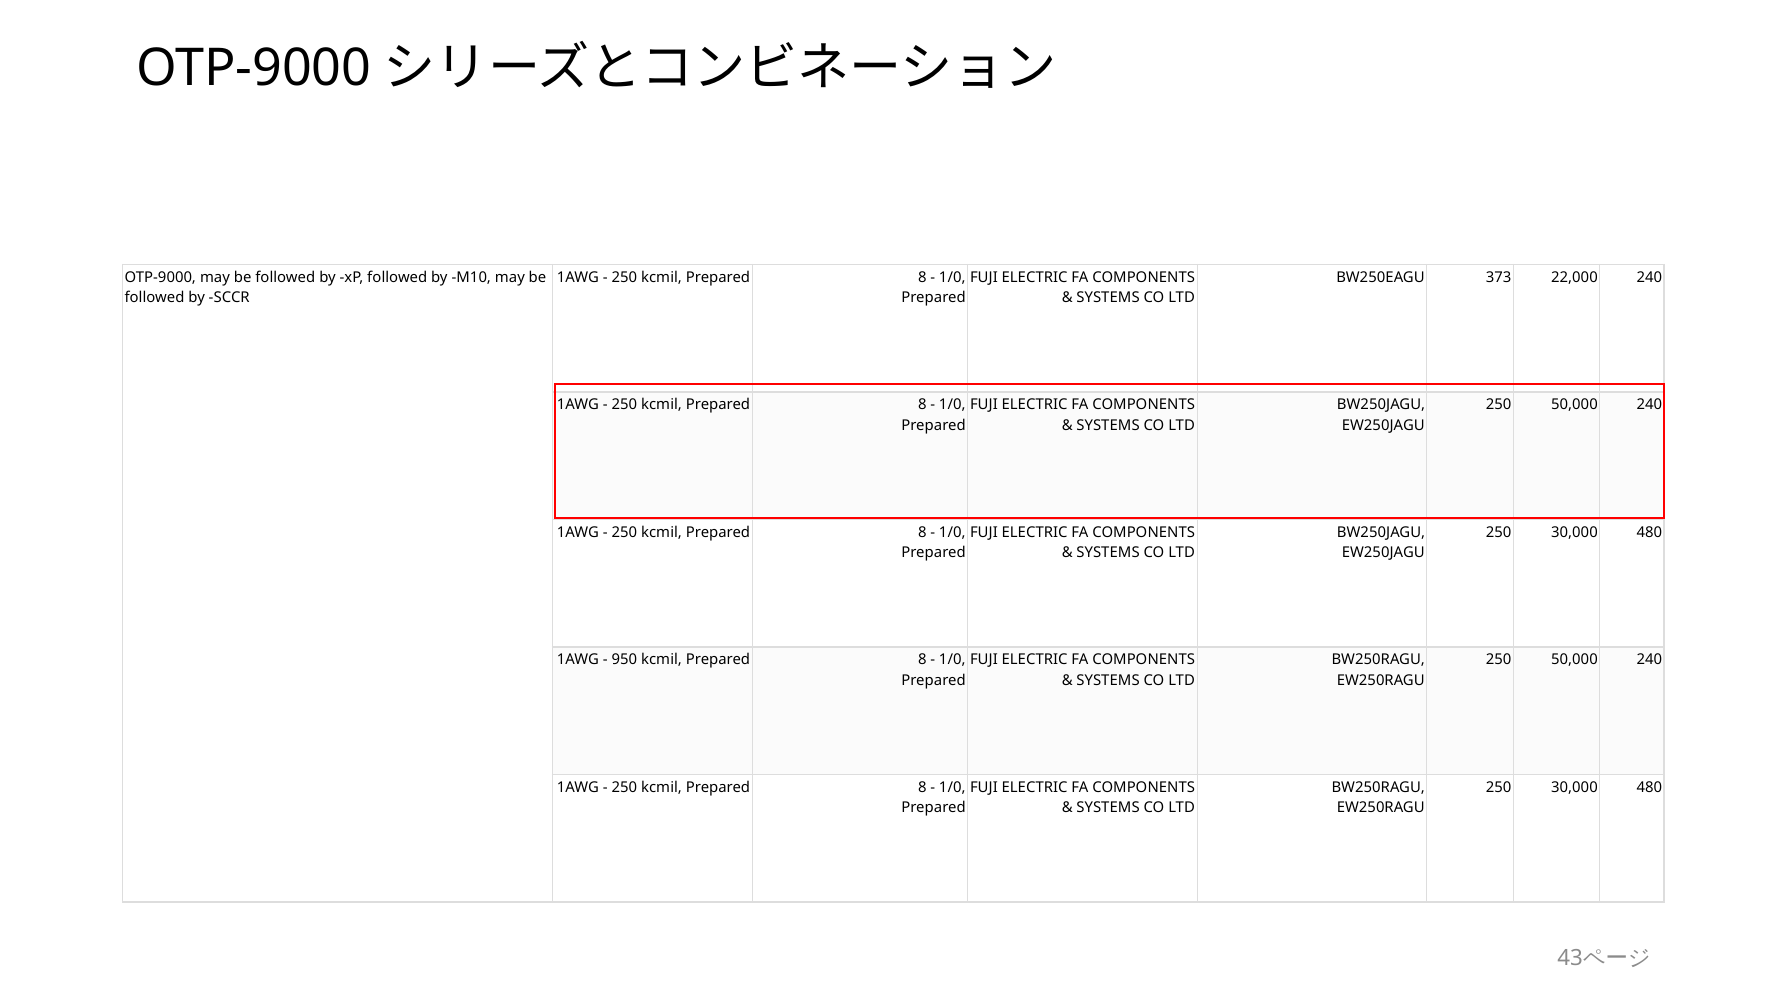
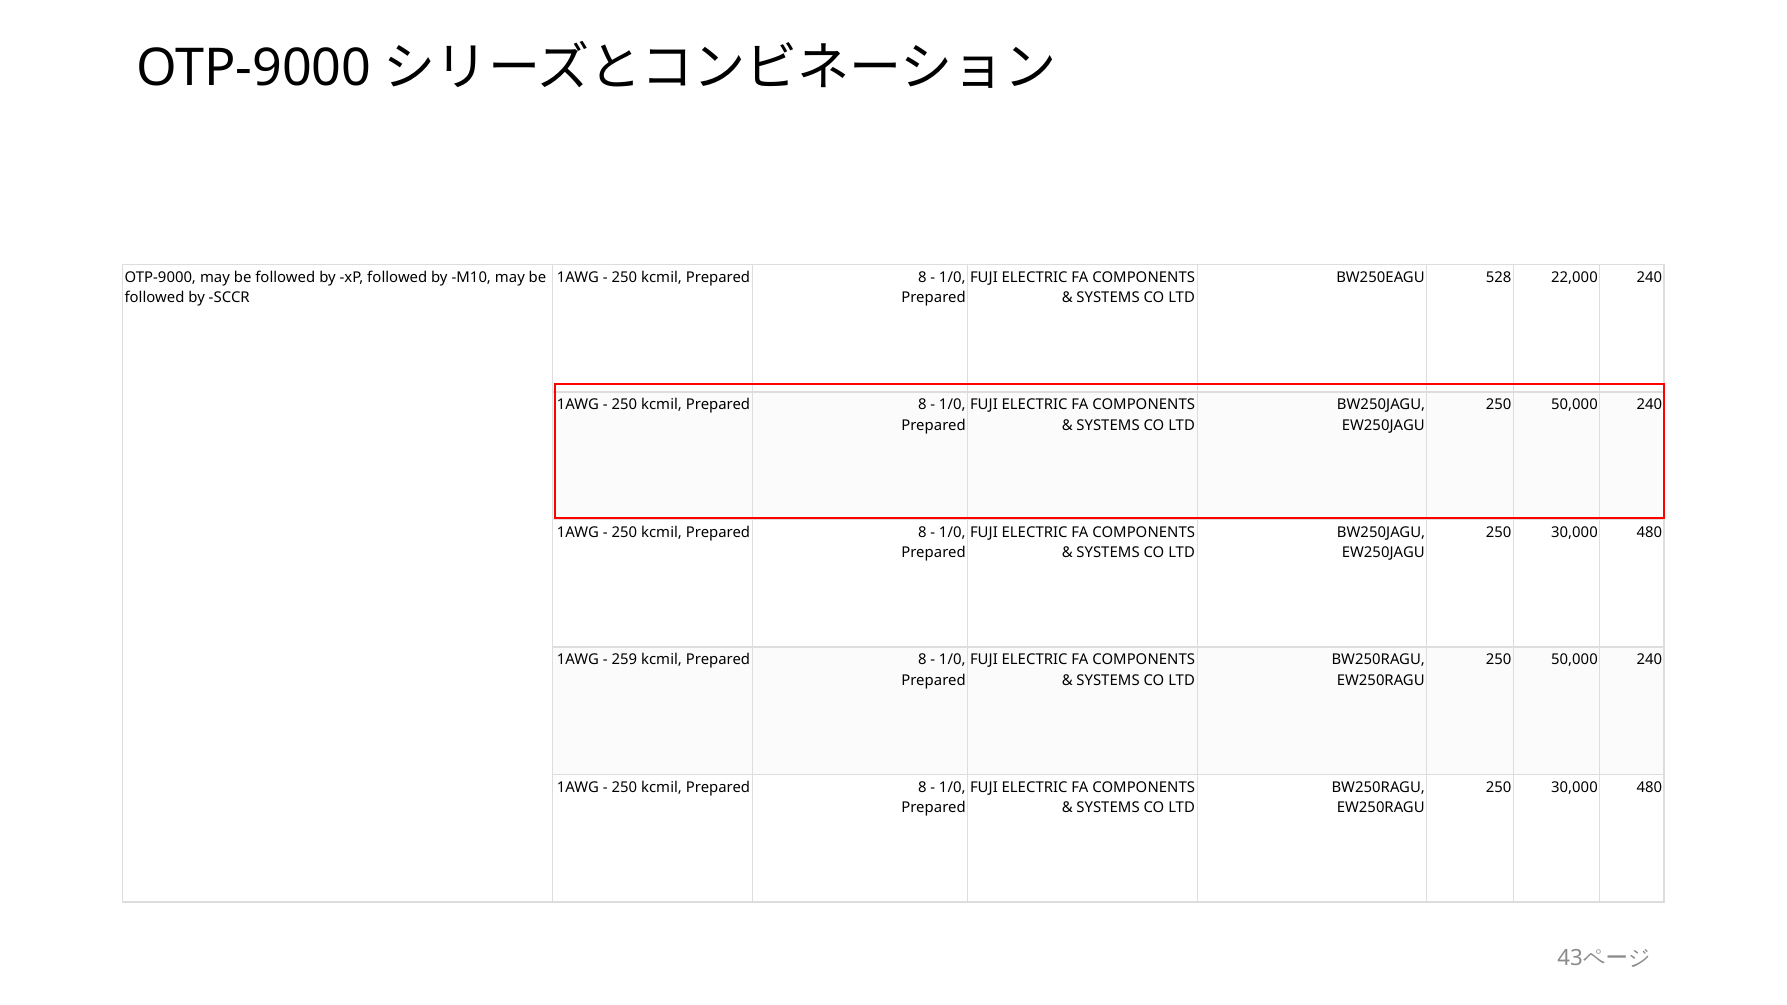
373: 373 -> 528
950: 950 -> 259
